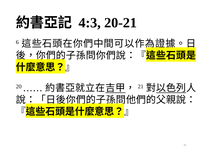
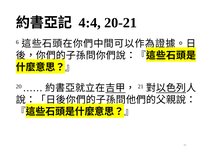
4:3: 4:3 -> 4:4
